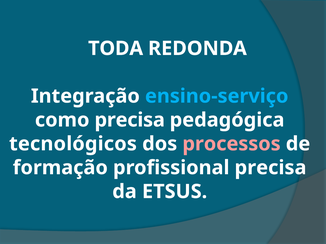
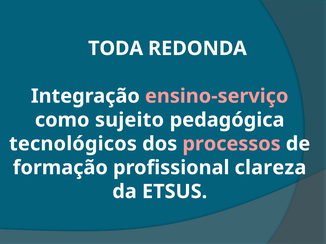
ensino-serviço colour: light blue -> pink
como precisa: precisa -> sujeito
profissional precisa: precisa -> clareza
